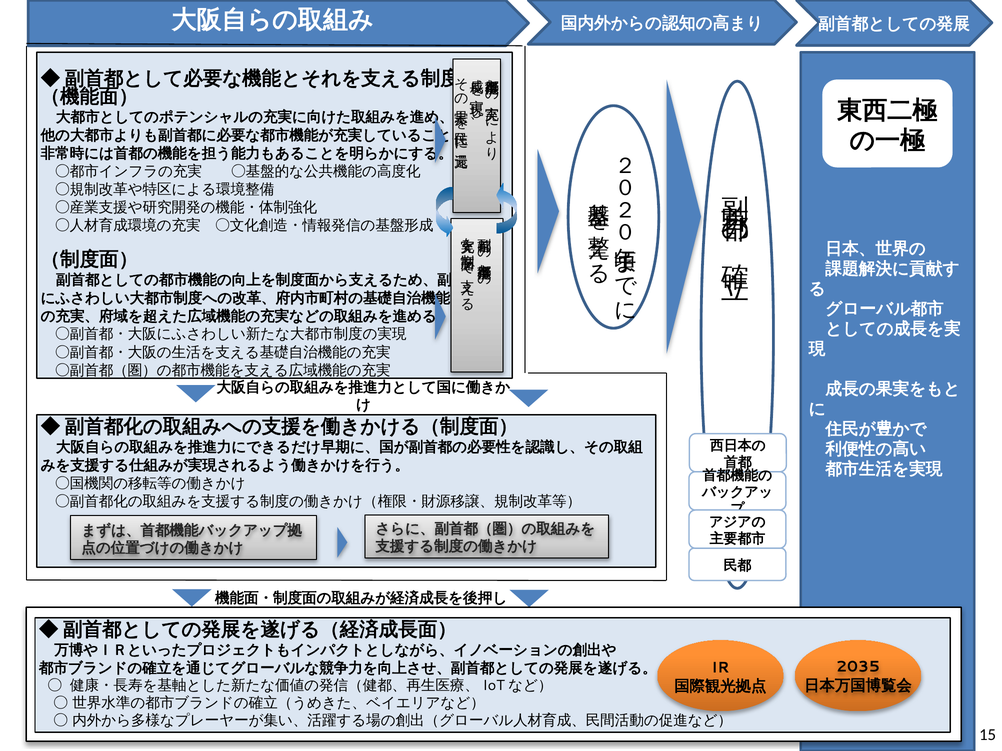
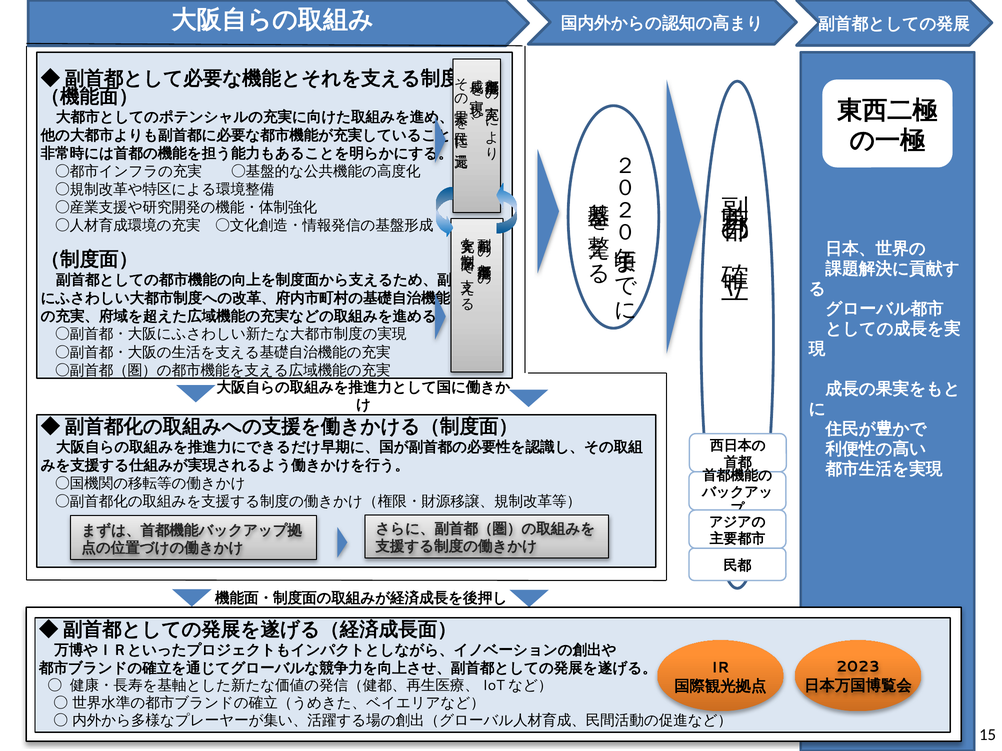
2035: 2035 -> 2023
